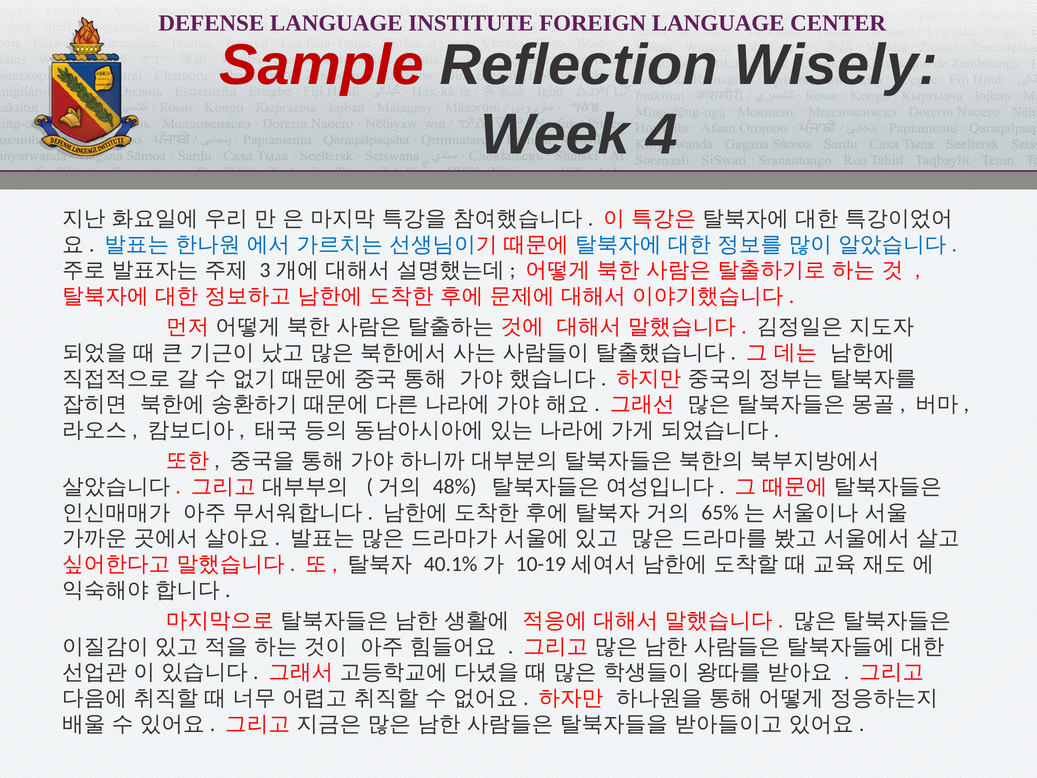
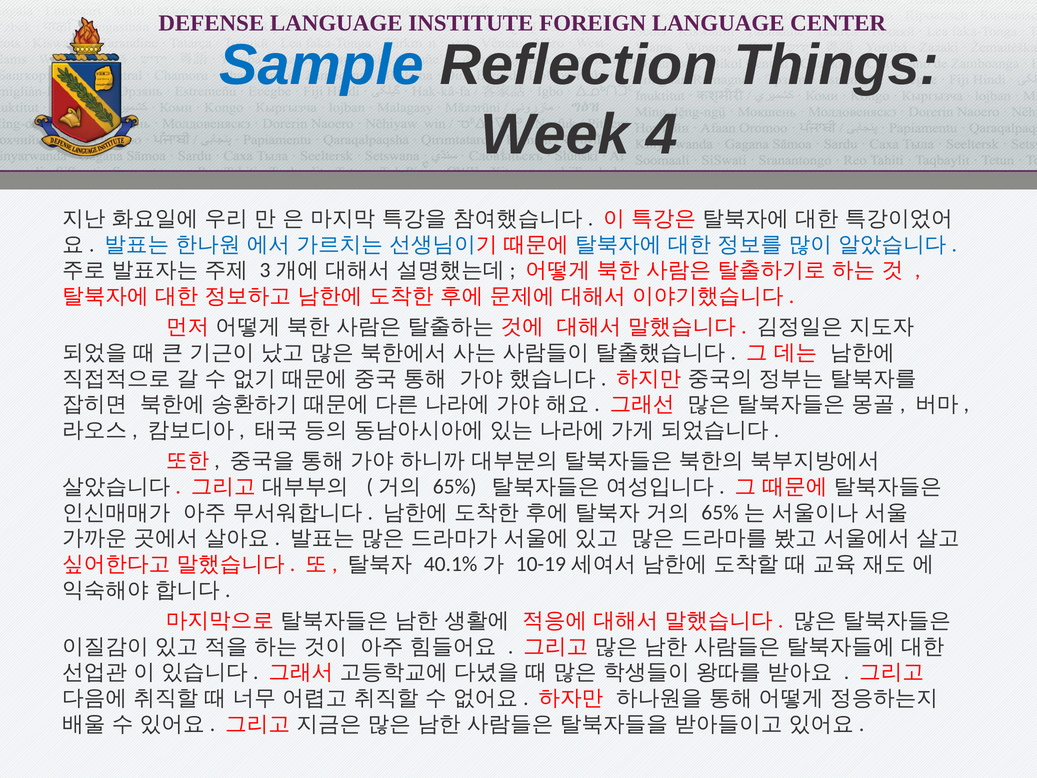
Sample colour: red -> blue
Wisely: Wisely -> Things
48%: 48% -> 65%
